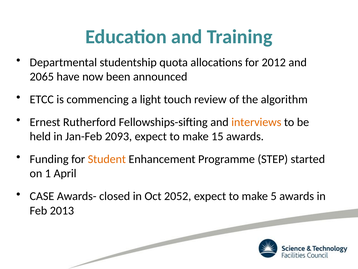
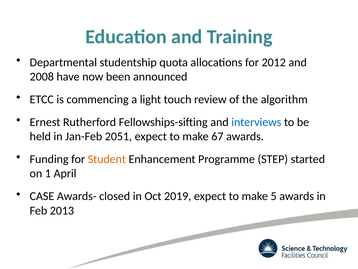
2065: 2065 -> 2008
interviews colour: orange -> blue
2093: 2093 -> 2051
15: 15 -> 67
2052: 2052 -> 2019
